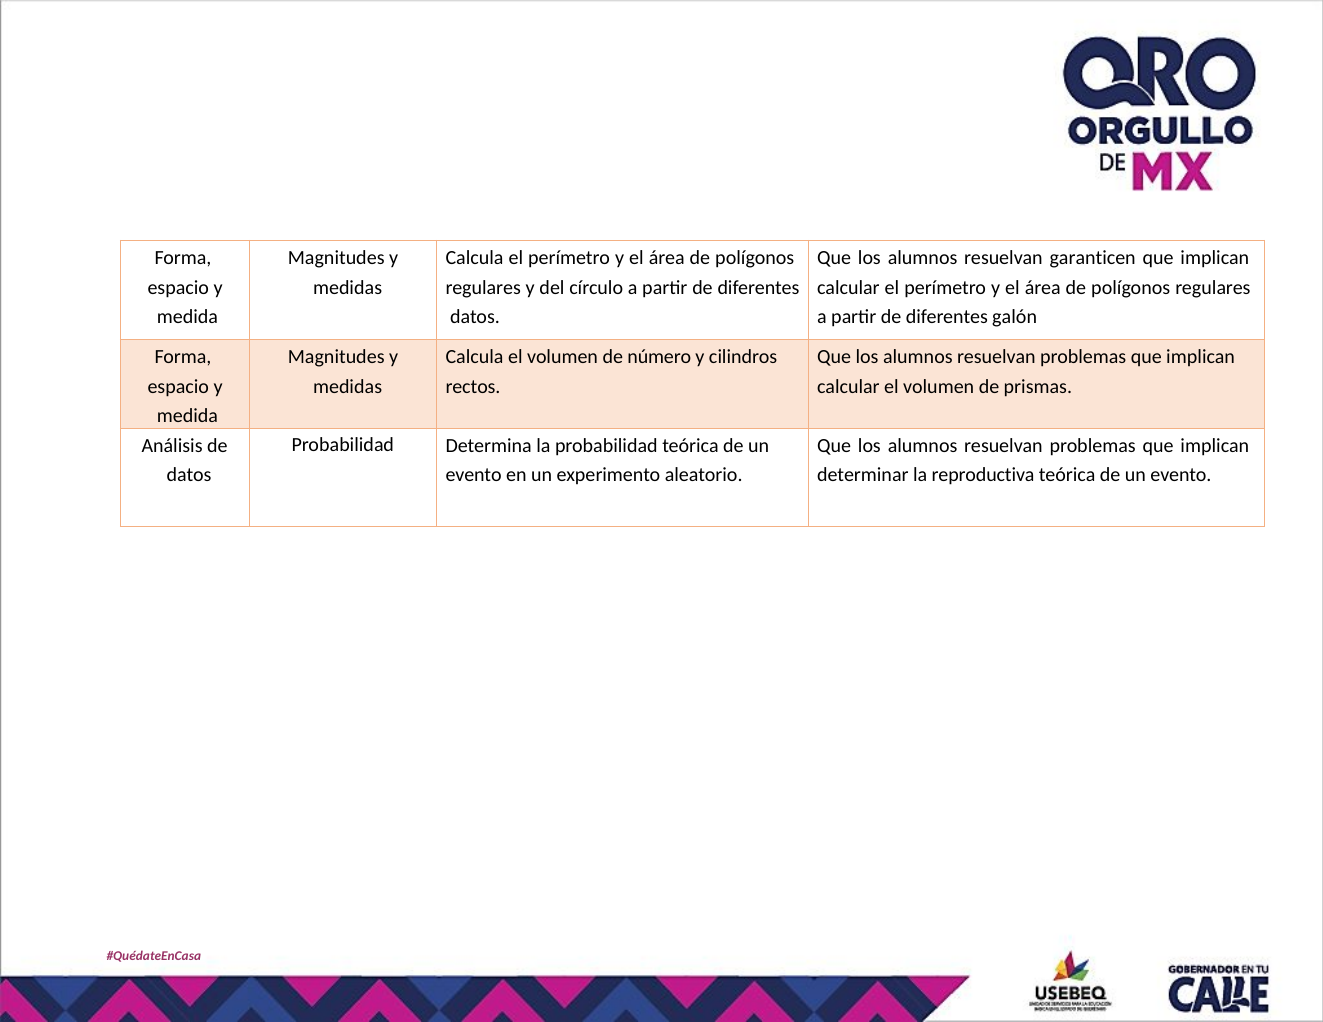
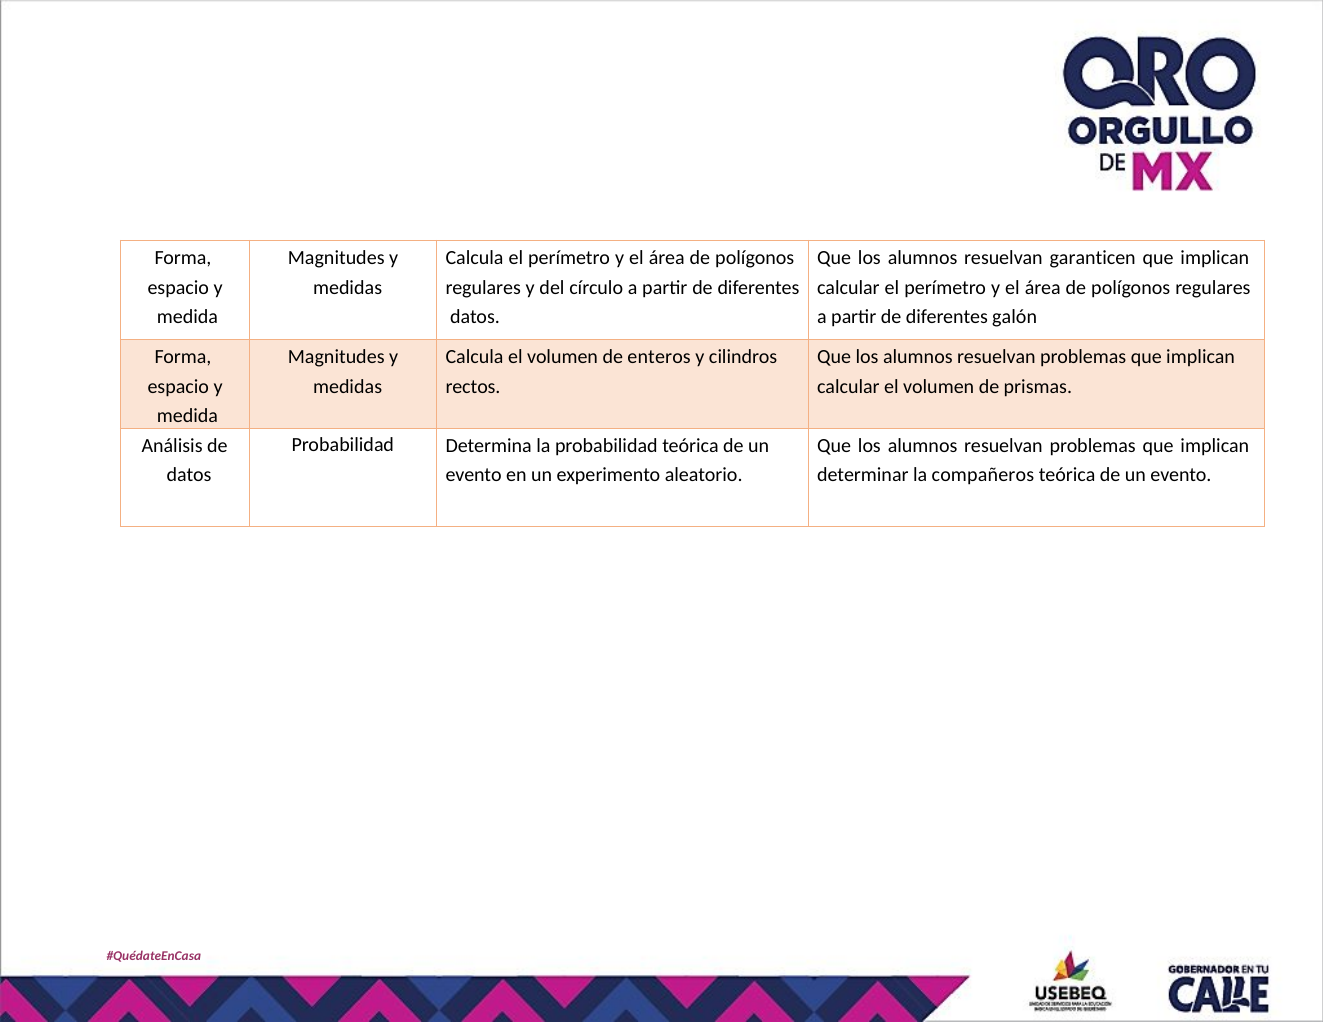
número: número -> enteros
reproductiva: reproductiva -> compañeros
